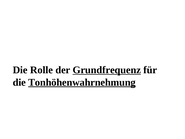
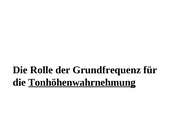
Grundfrequenz underline: present -> none
